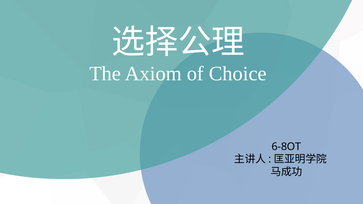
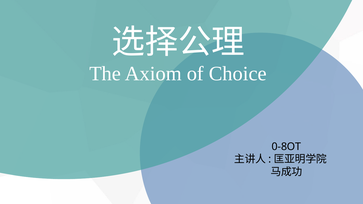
6-8OT: 6-8OT -> 0-8OT
